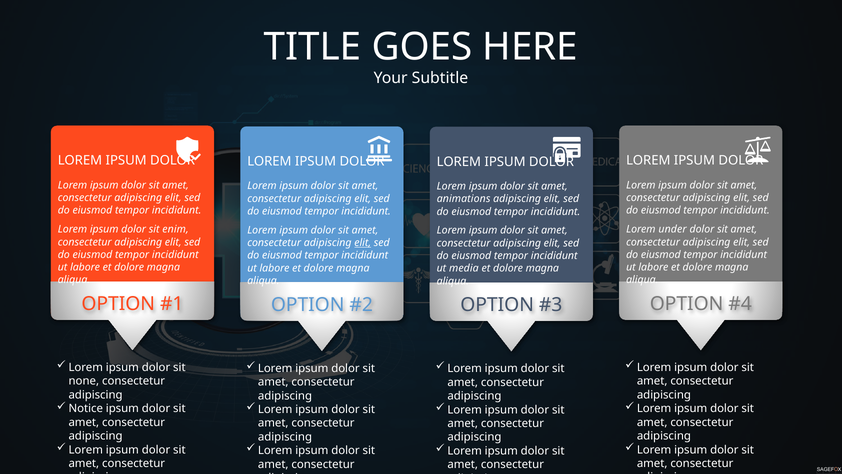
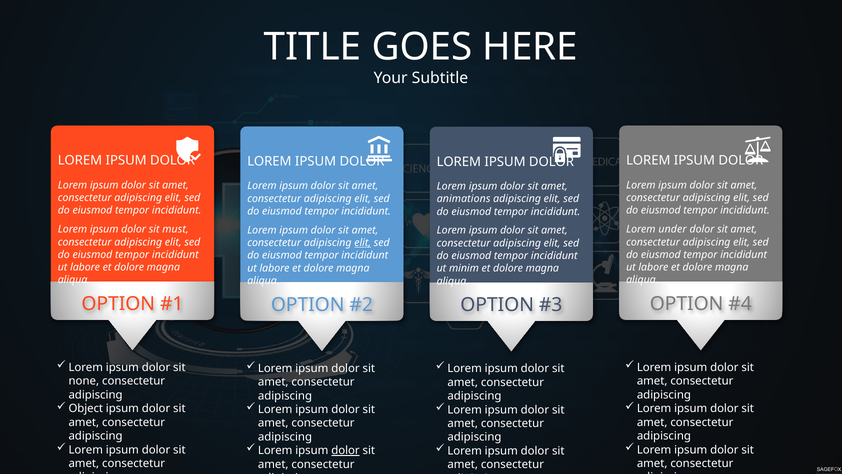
enim: enim -> must
media: media -> minim
Notice: Notice -> Object
dolor at (345, 450) underline: none -> present
